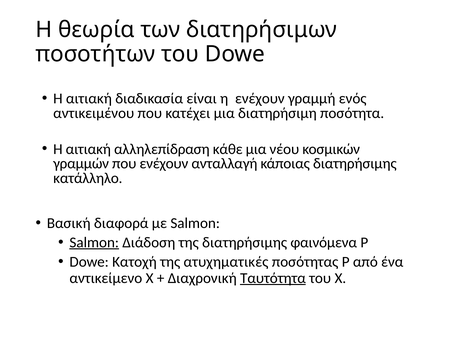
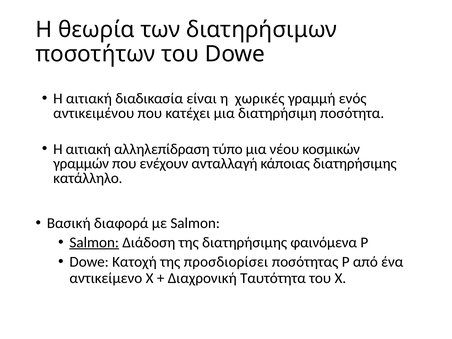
η ενέχουν: ενέχουν -> χωρικές
κάθε: κάθε -> τύπο
ατυχηματικές: ατυχηματικές -> προσδιορίσει
Ταυτότητα underline: present -> none
